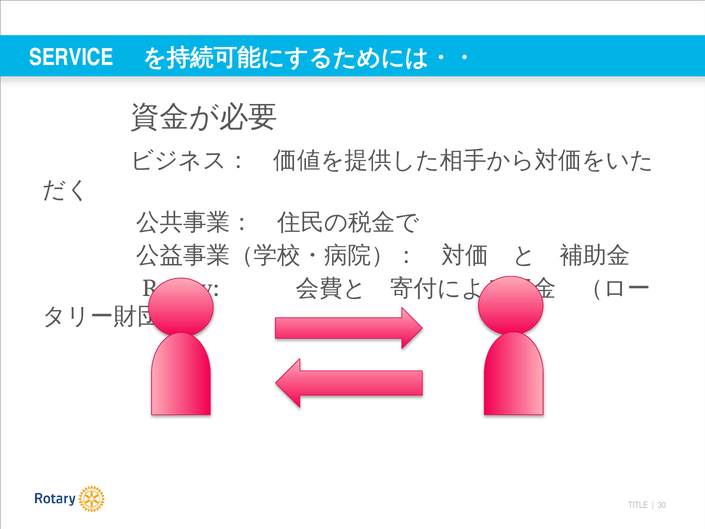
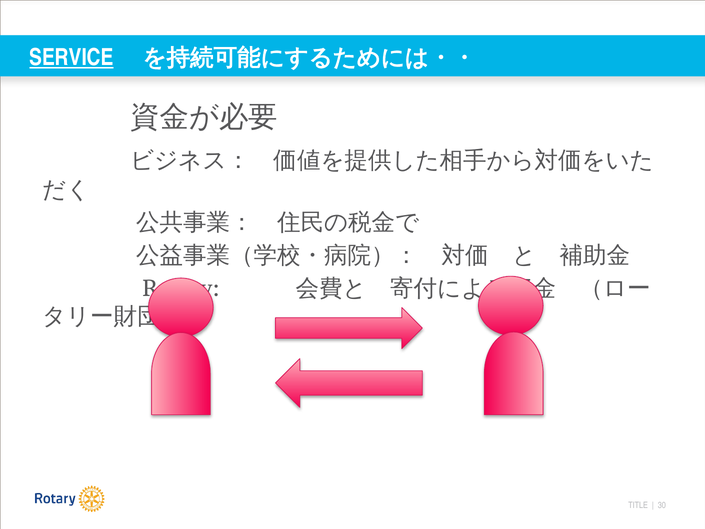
SERVICE underline: none -> present
